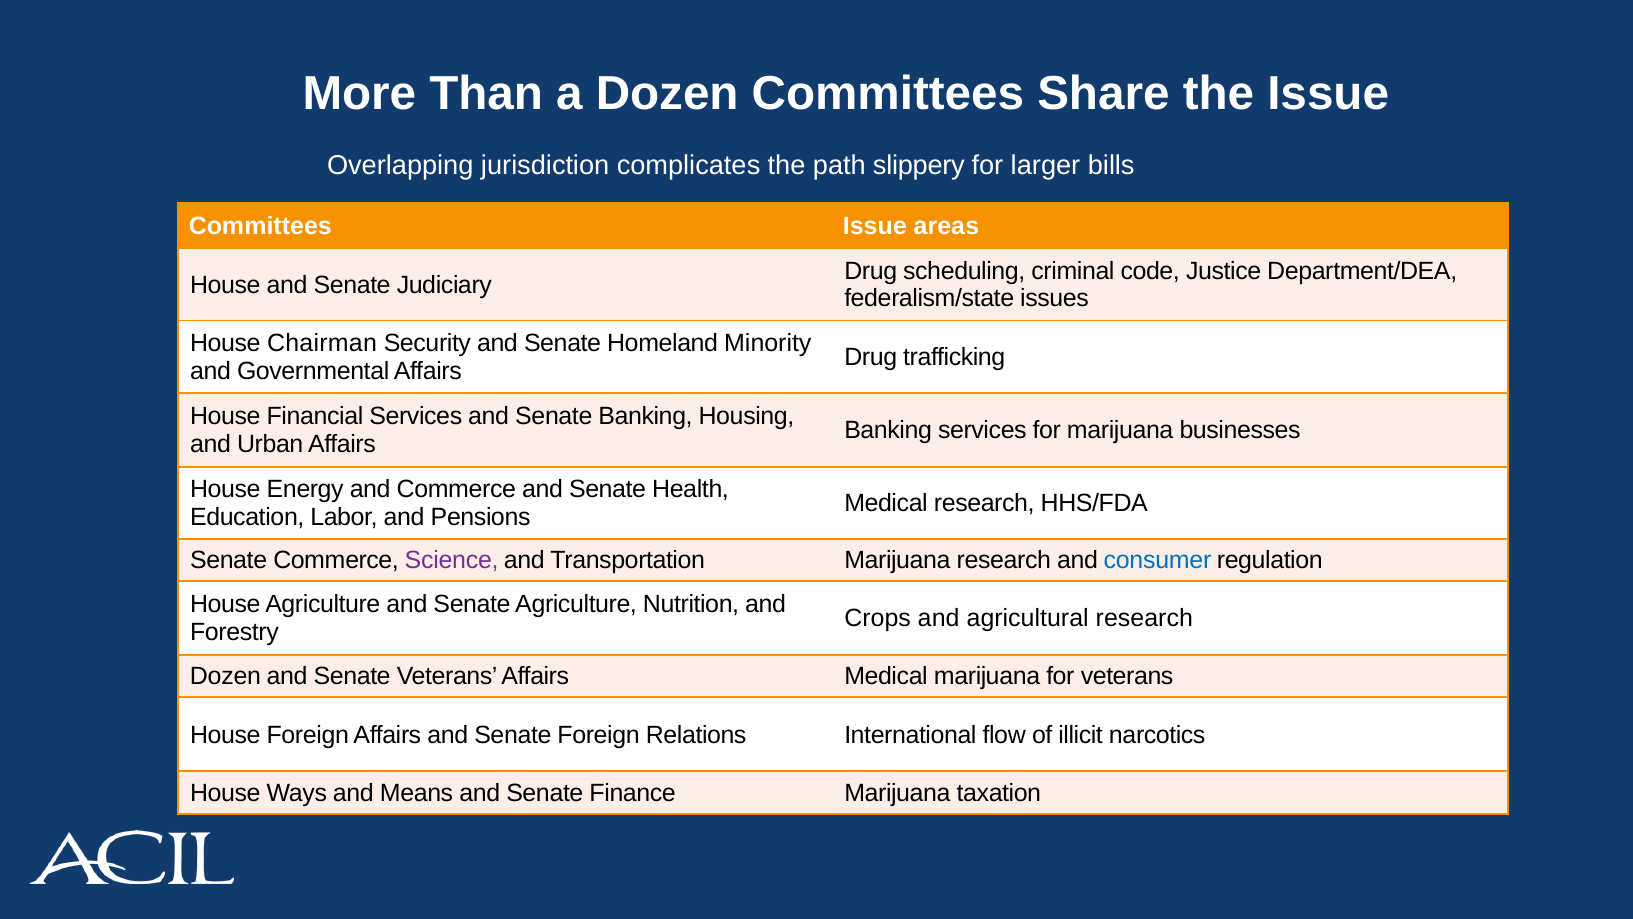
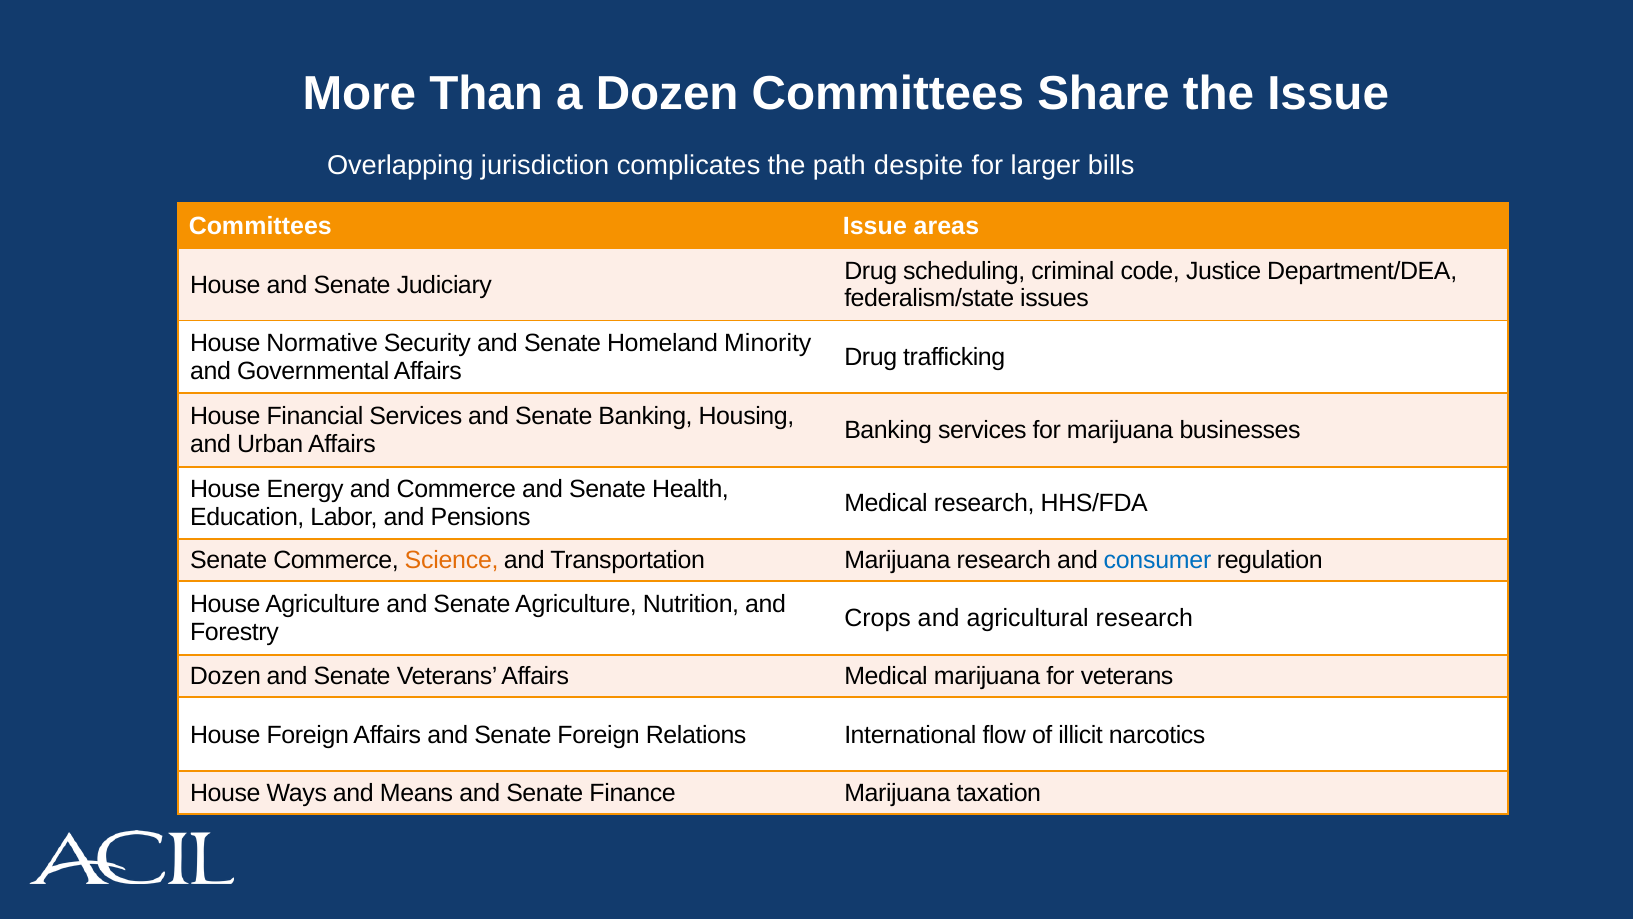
slippery: slippery -> despite
Chairman: Chairman -> Normative
Science colour: purple -> orange
